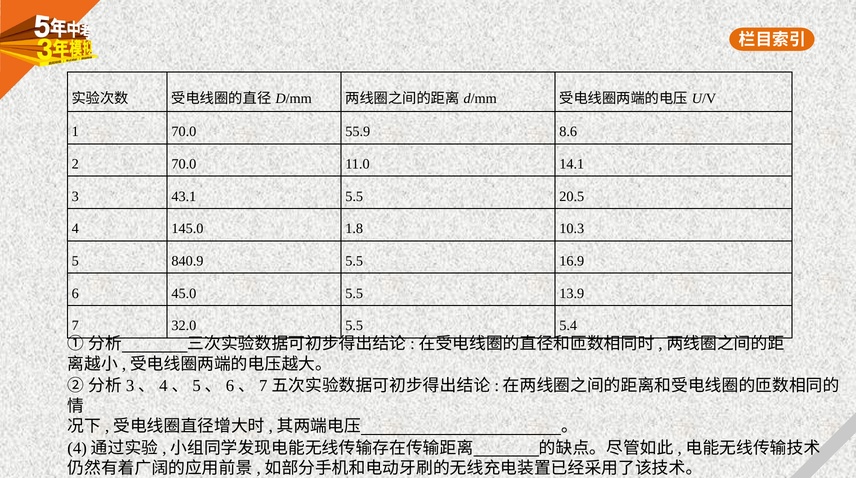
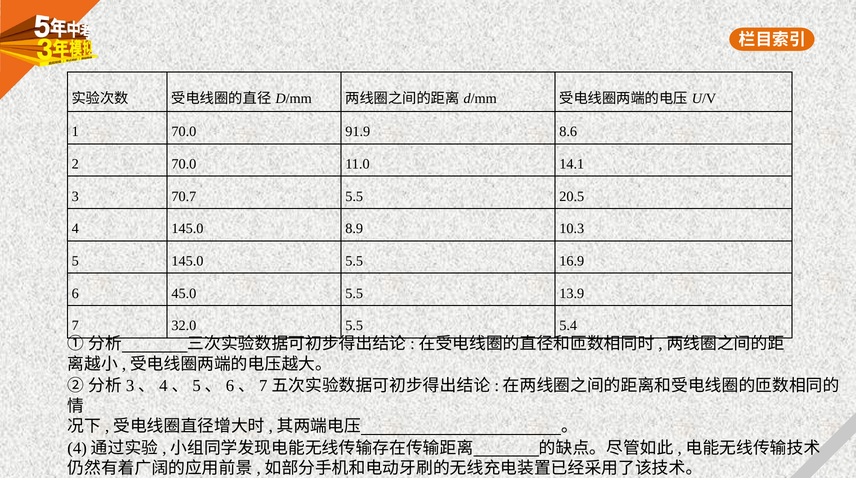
55.9: 55.9 -> 91.9
43.1: 43.1 -> 70.7
1.8: 1.8 -> 8.9
5 840.9: 840.9 -> 145.0
